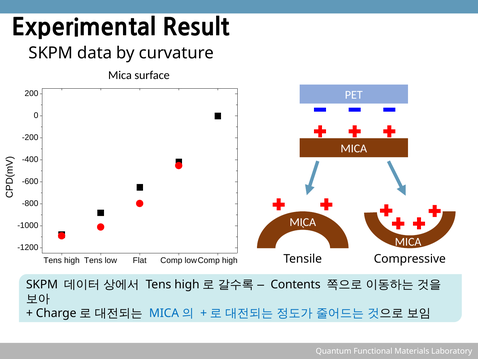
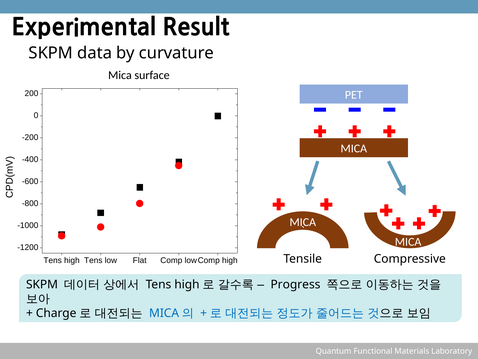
Contents: Contents -> Progress
